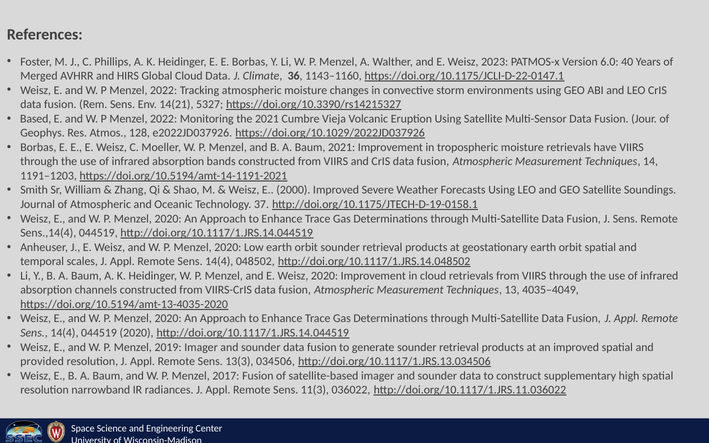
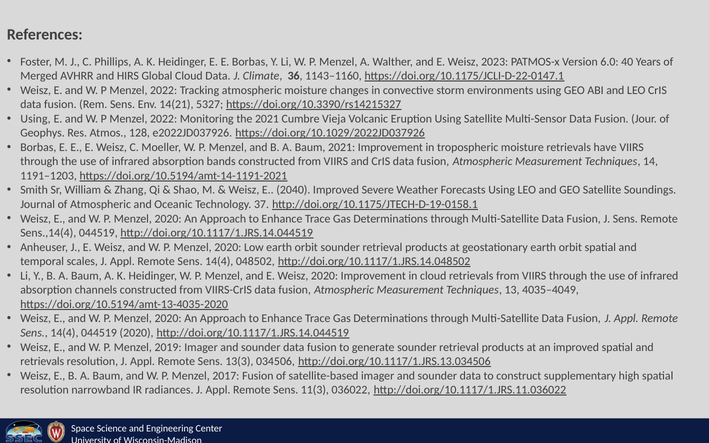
Based at (36, 119): Based -> Using
2000: 2000 -> 2040
provided at (42, 361): provided -> retrievals
